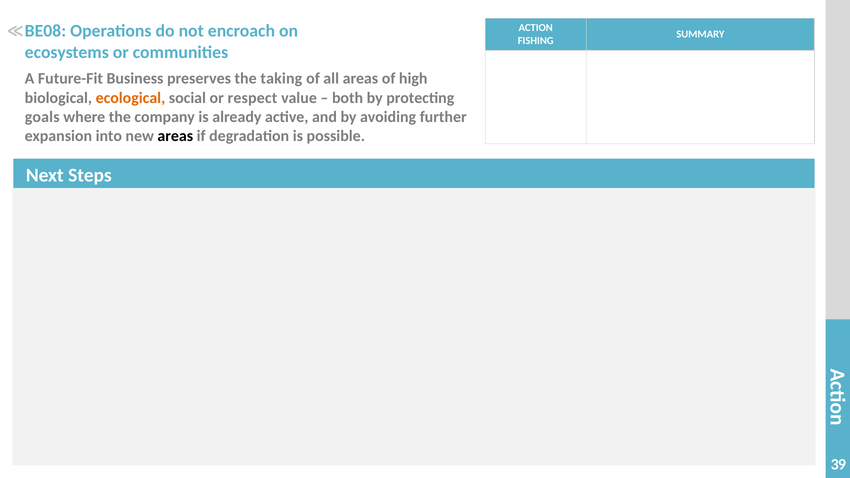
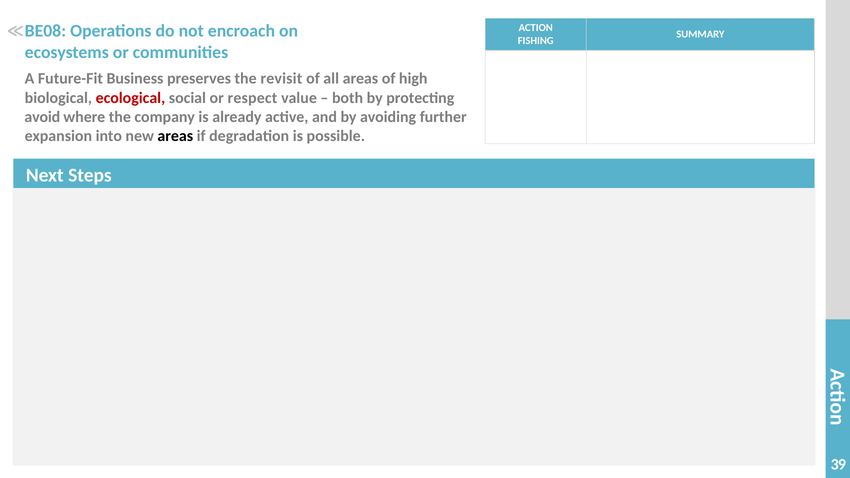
taking: taking -> revisit
ecological colour: orange -> red
goals: goals -> avoid
